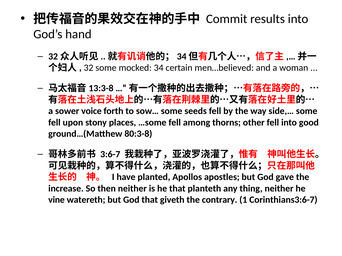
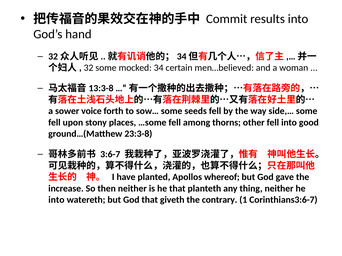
80:3-8: 80:3-8 -> 23:3-8
apostles: apostles -> whereof
vine at (57, 200): vine -> into
